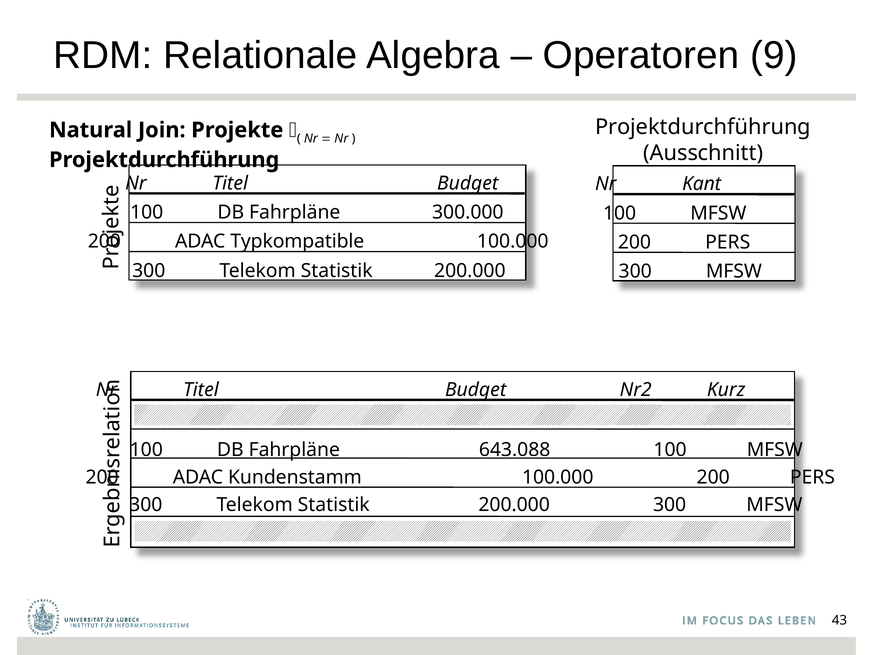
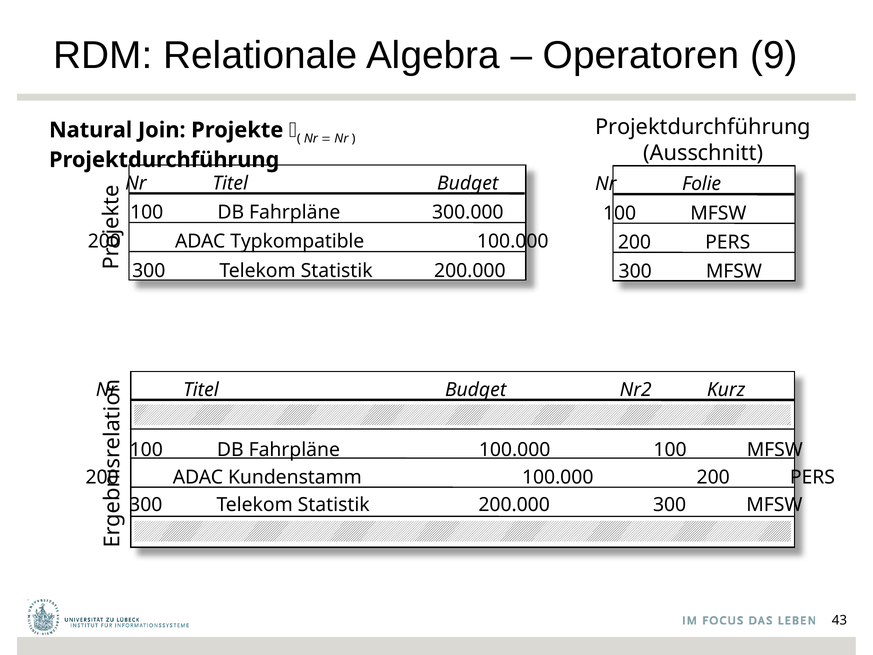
Kant: Kant -> Folie
Fahrpläne 643.088: 643.088 -> 100.000
